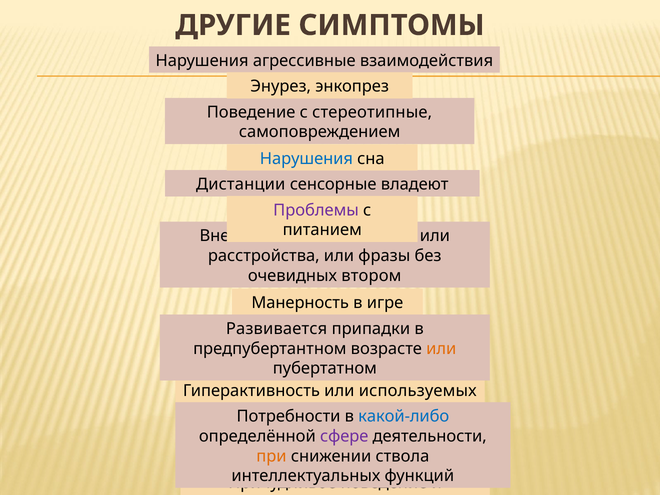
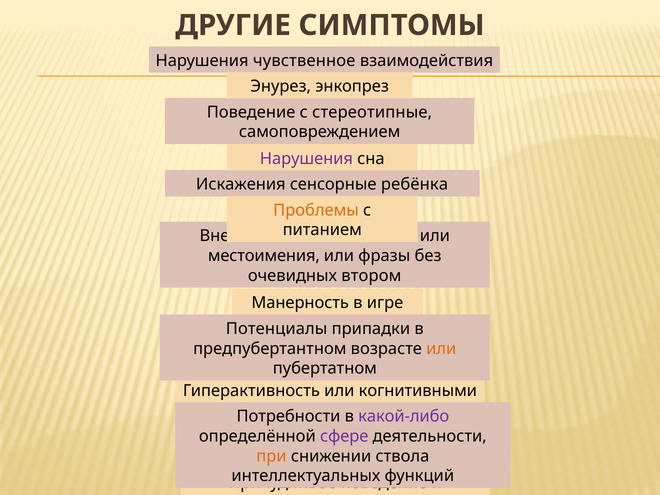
агрессивные: агрессивные -> чувственное
Нарушения at (306, 159) colour: blue -> purple
Дистанции: Дистанции -> Искажения
владеют: владеют -> ребёнка
Проблемы colour: purple -> orange
расстройства: расстройства -> местоимения
Развивается: Развивается -> Потенциалы
используемых: используемых -> когнитивными
какой-либо colour: blue -> purple
